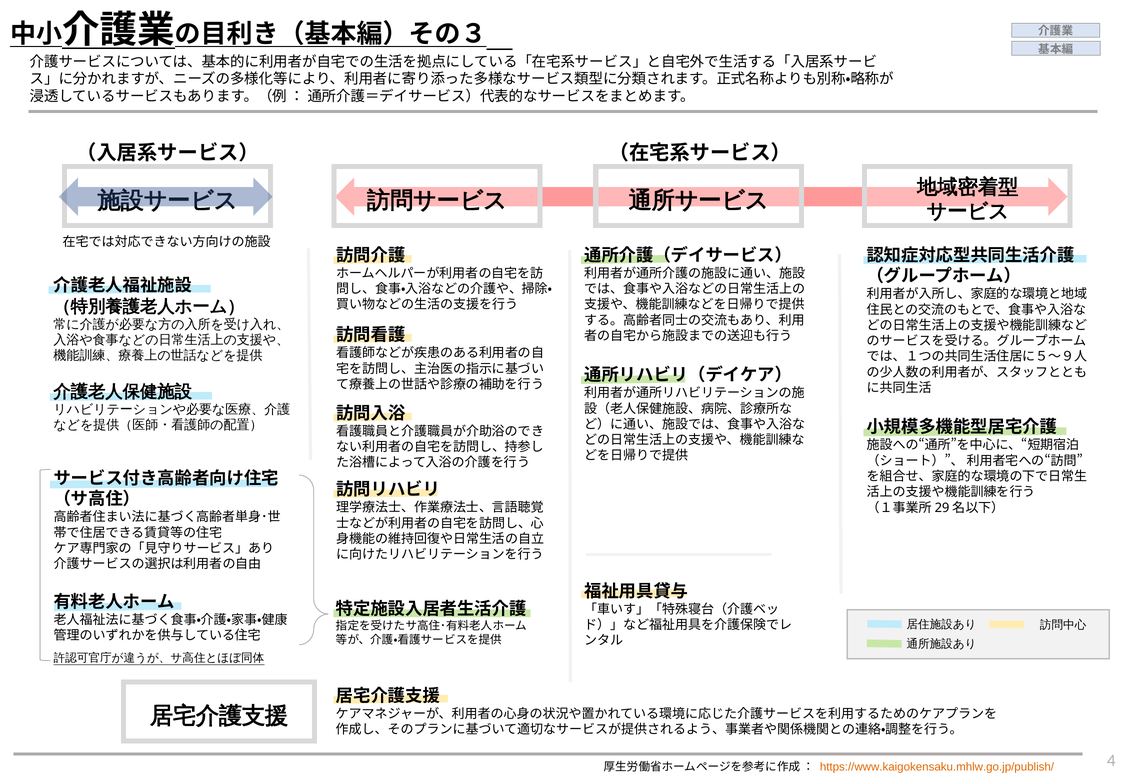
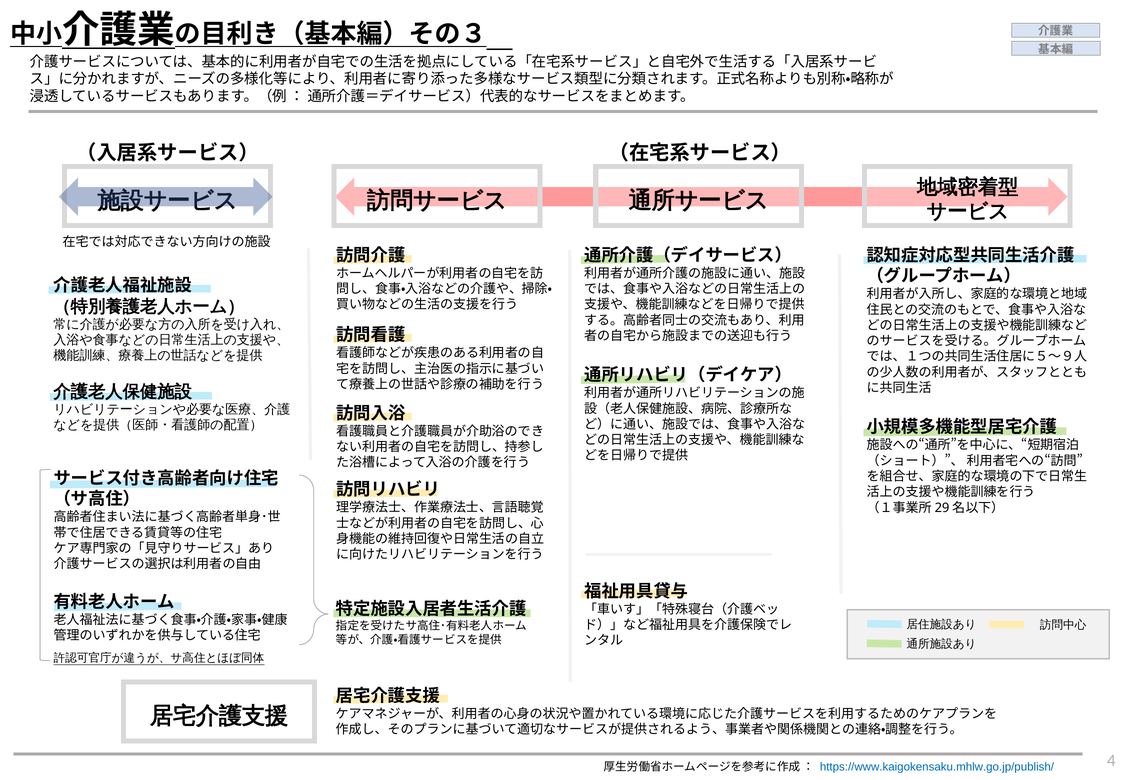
https://www.kaigokensaku.mhlw.go.jp/publish/ colour: orange -> blue
